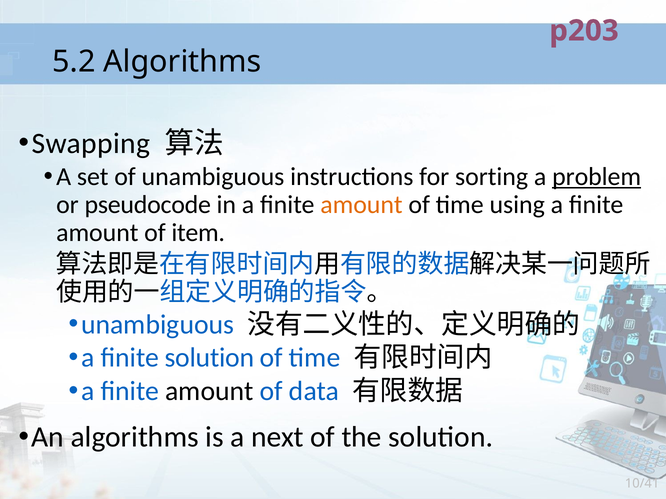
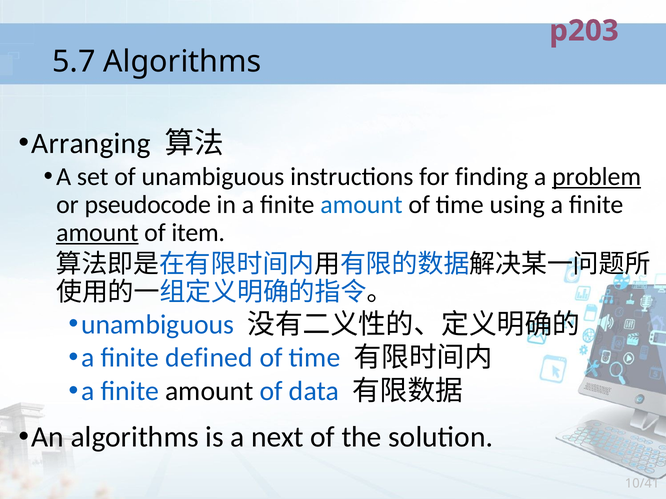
5.2: 5.2 -> 5.7
Swapping: Swapping -> Arranging
sorting: sorting -> finding
amount at (361, 205) colour: orange -> blue
amount at (97, 233) underline: none -> present
finite solution: solution -> defined
